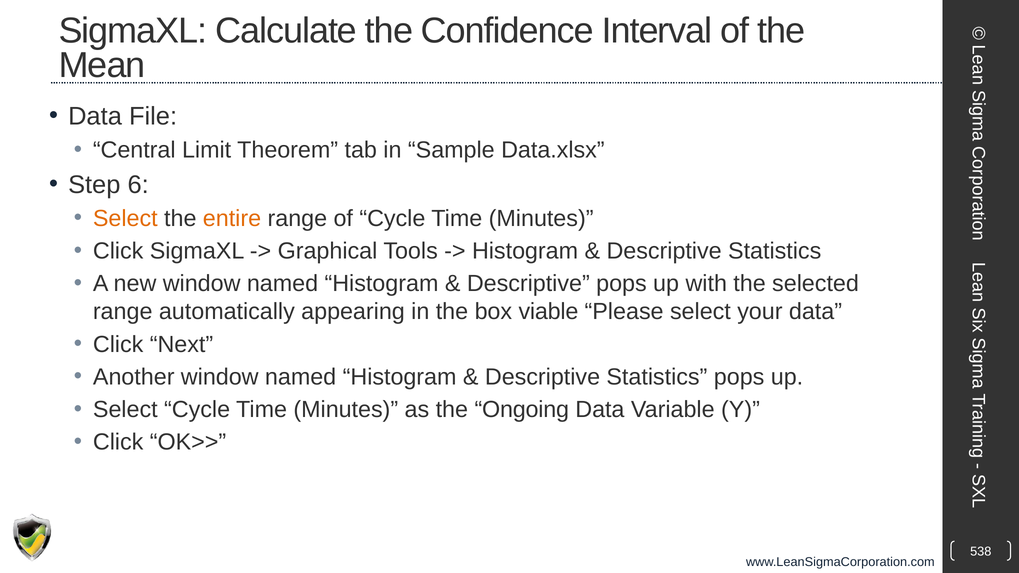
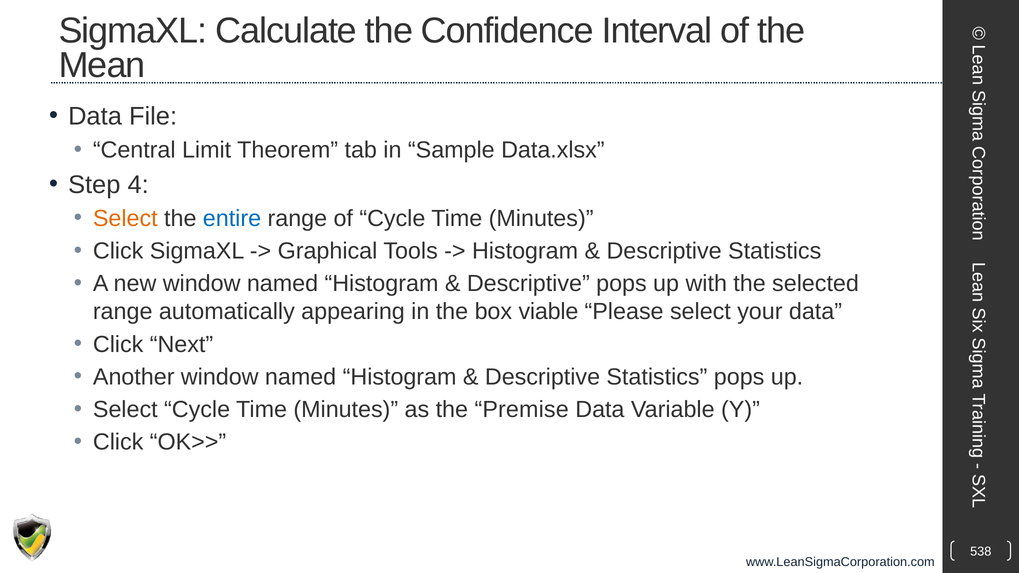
6: 6 -> 4
entire colour: orange -> blue
Ongoing: Ongoing -> Premise
